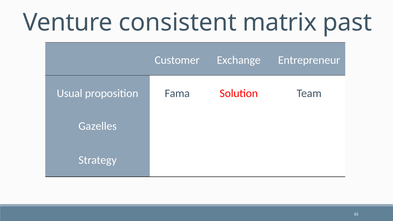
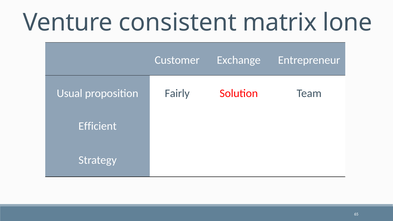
past: past -> lone
Fama: Fama -> Fairly
Gazelles: Gazelles -> Efficient
